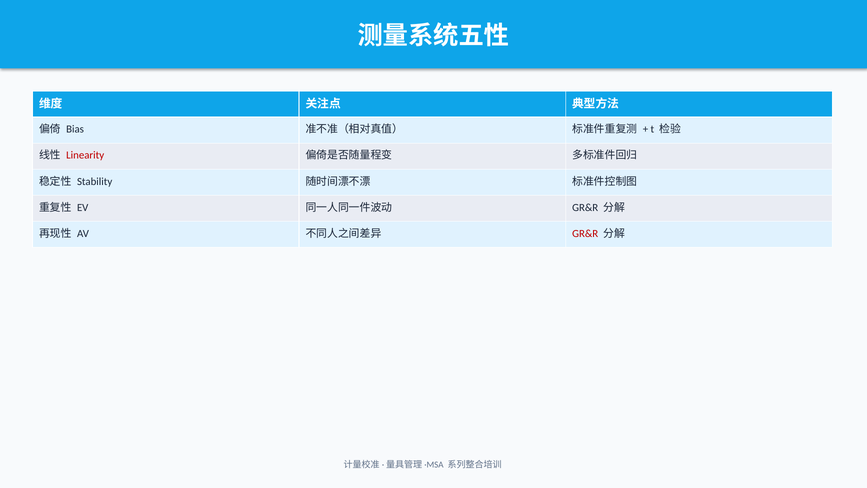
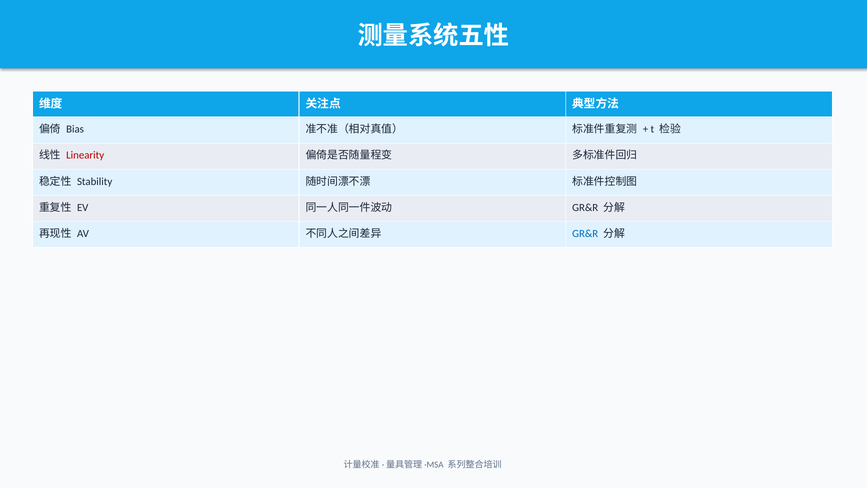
GR&R at (585, 233) colour: red -> blue
